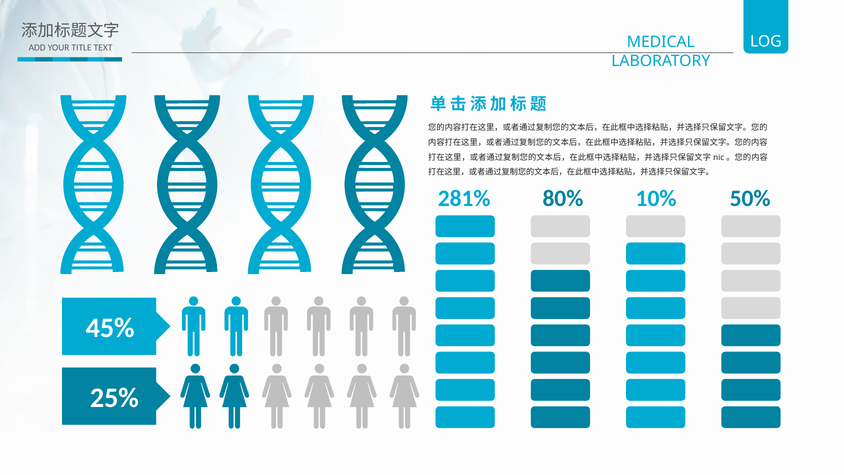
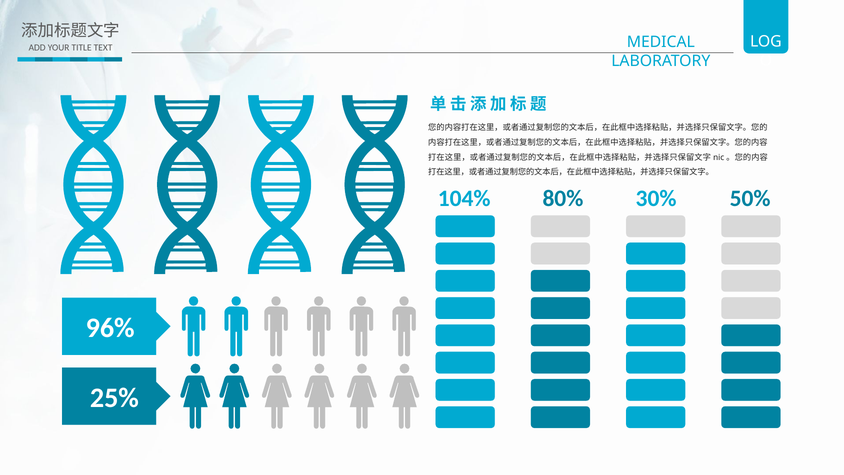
281%: 281% -> 104%
10%: 10% -> 30%
45%: 45% -> 96%
